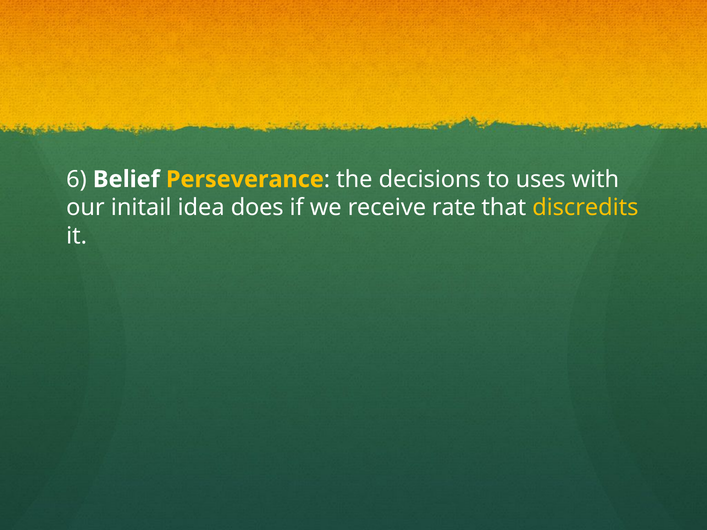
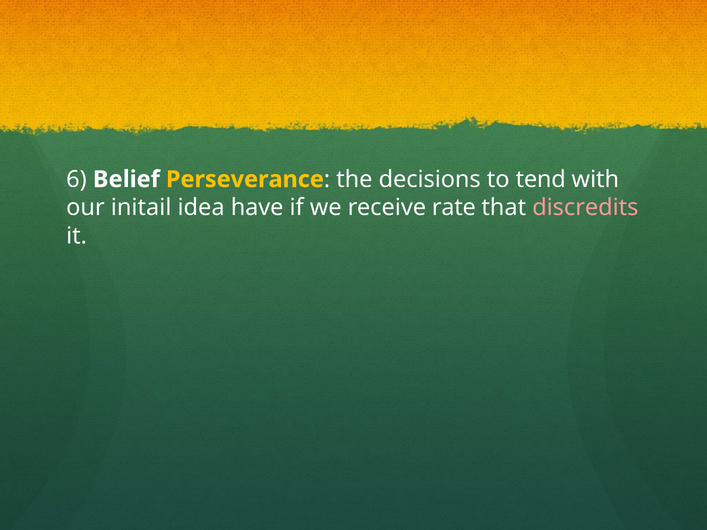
uses: uses -> tend
does: does -> have
discredits colour: yellow -> pink
